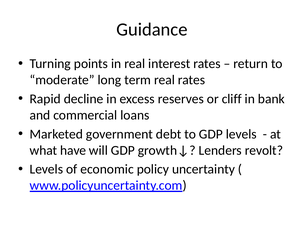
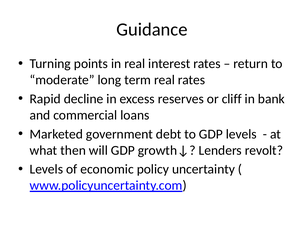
have: have -> then
